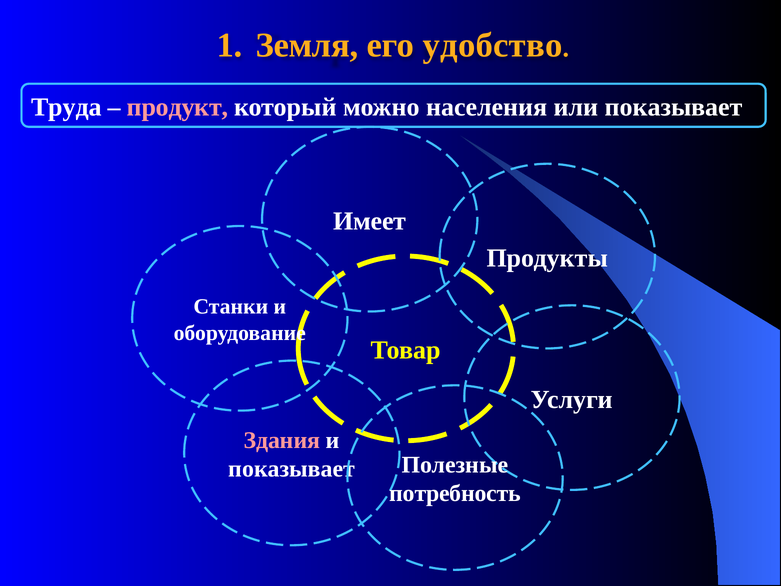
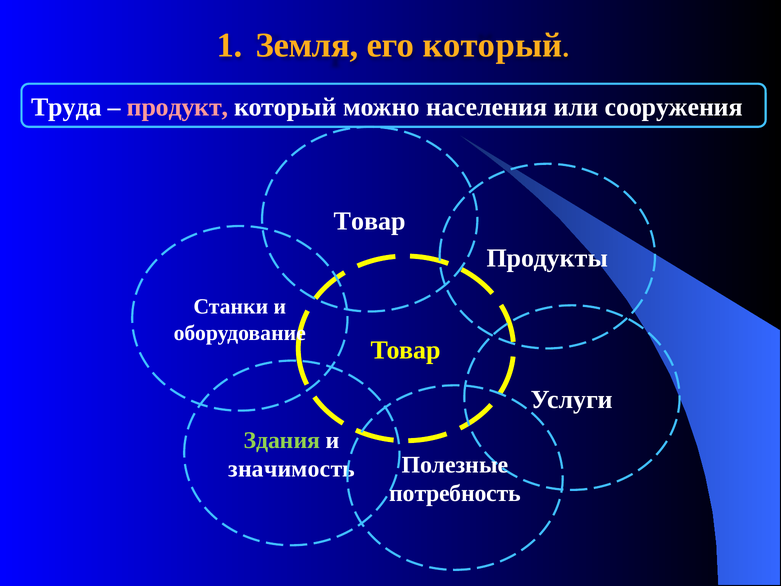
его удобство: удобство -> который
или показывает: показывает -> сооружения
Имеет at (370, 221): Имеет -> Товар
Здания colour: pink -> light green
показывает at (292, 469): показывает -> значимость
